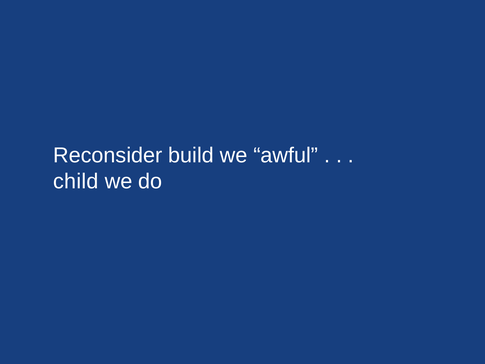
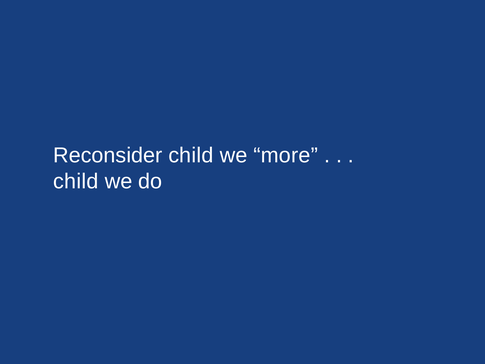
Reconsider build: build -> child
awful: awful -> more
